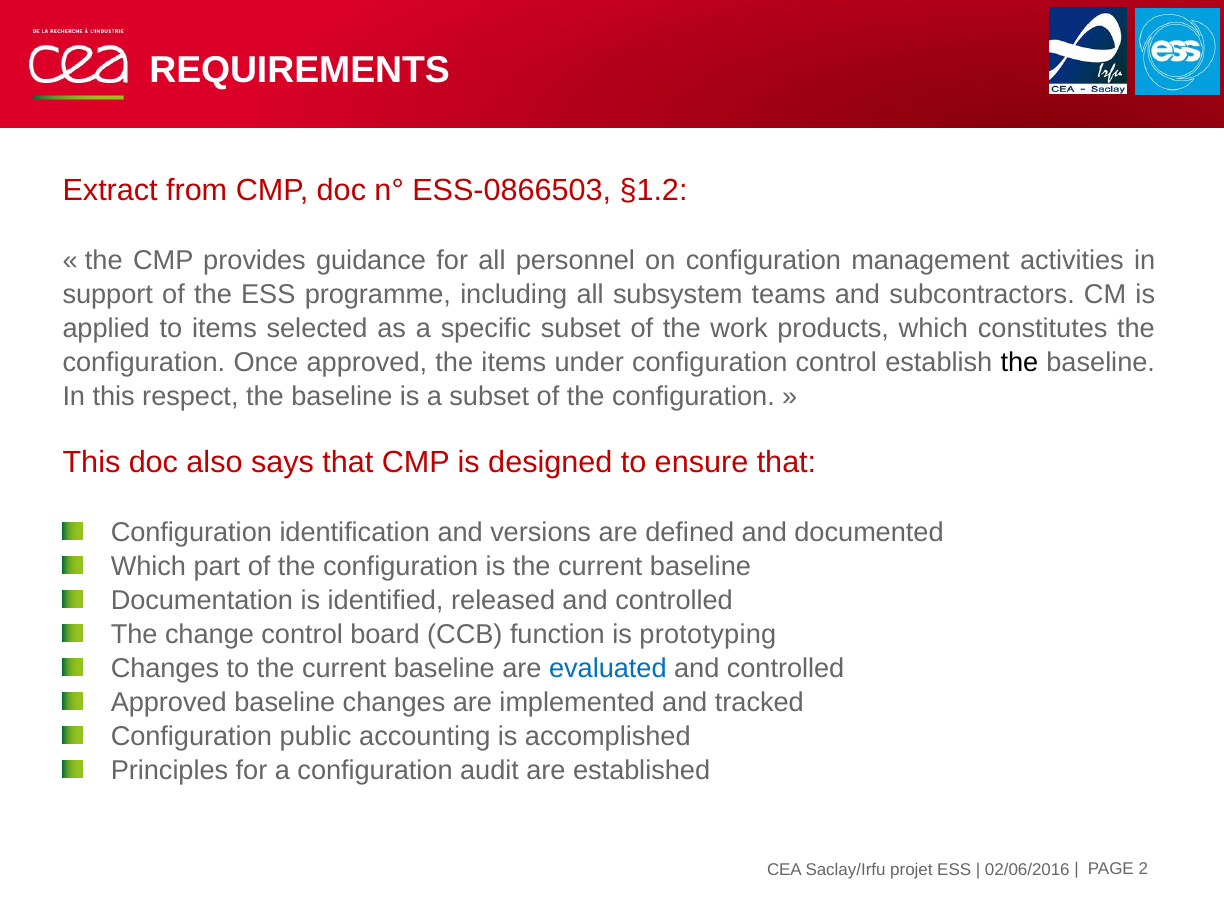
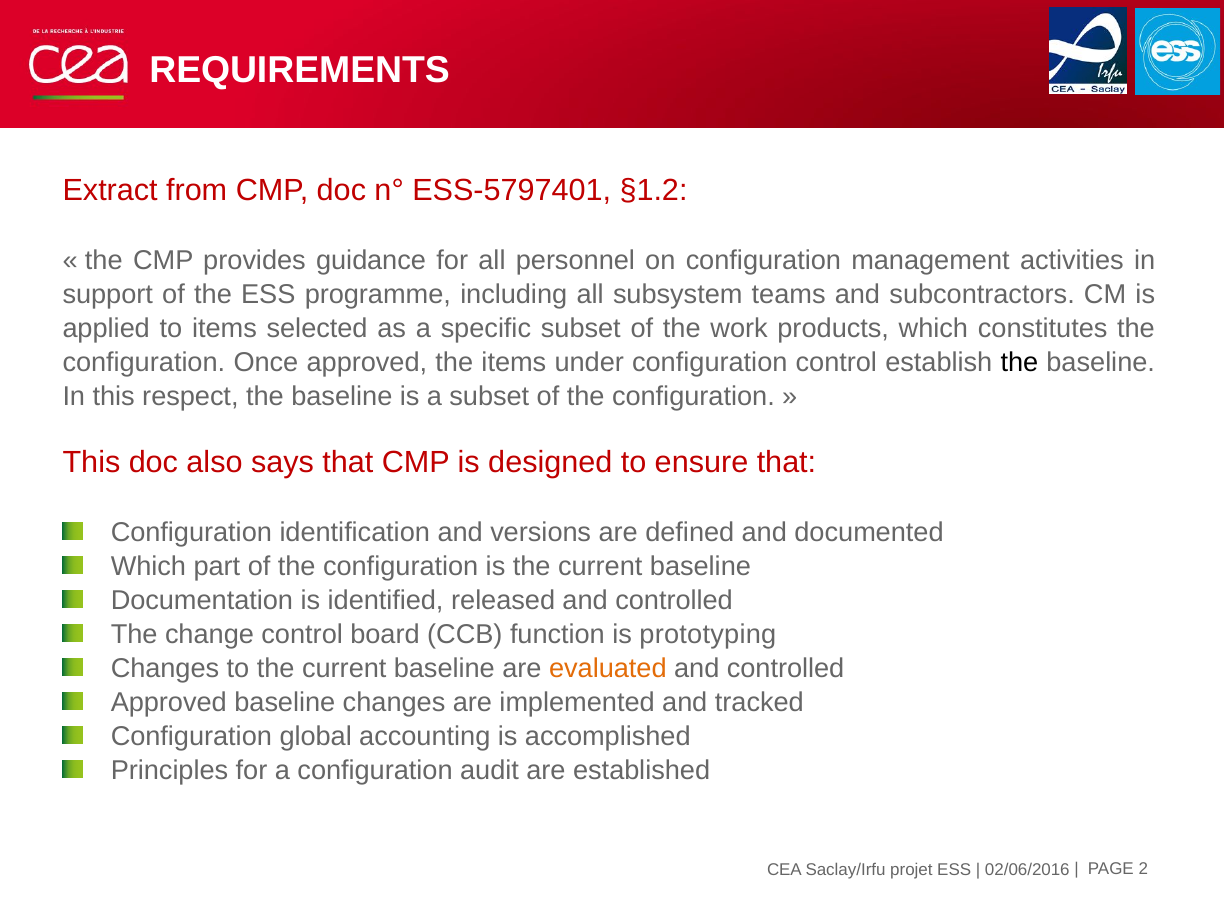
ESS-0866503: ESS-0866503 -> ESS-5797401
evaluated colour: blue -> orange
public: public -> global
